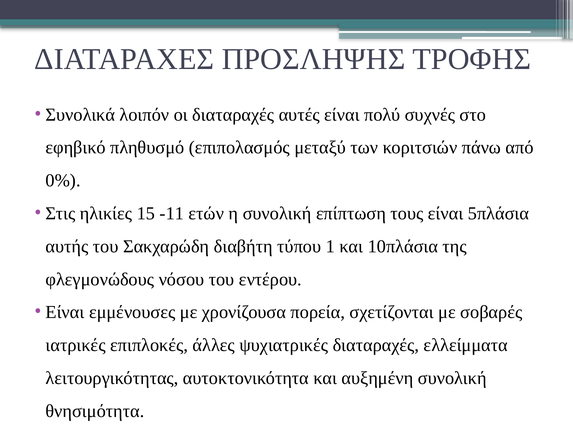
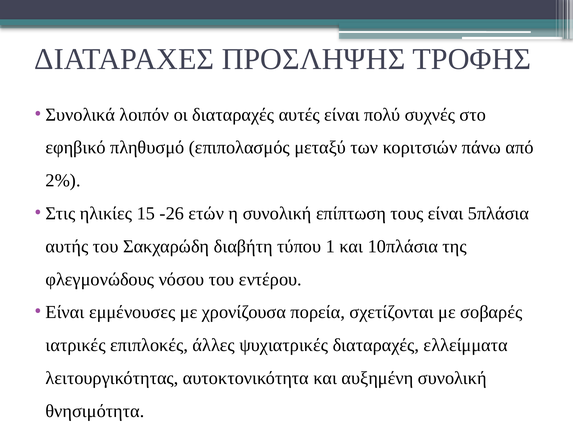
0%: 0% -> 2%
-11: -11 -> -26
